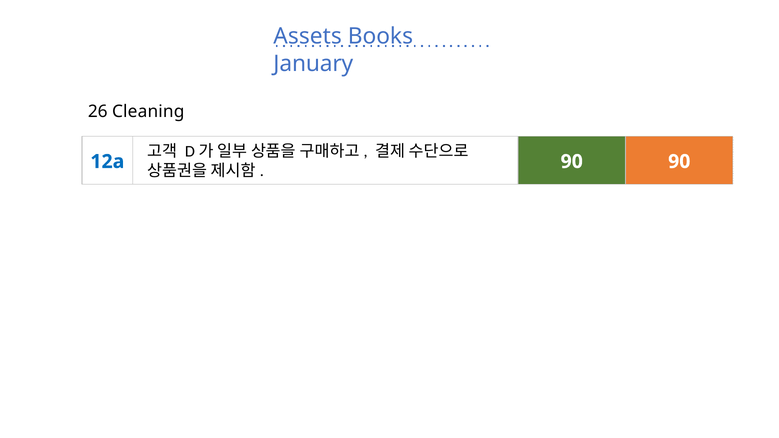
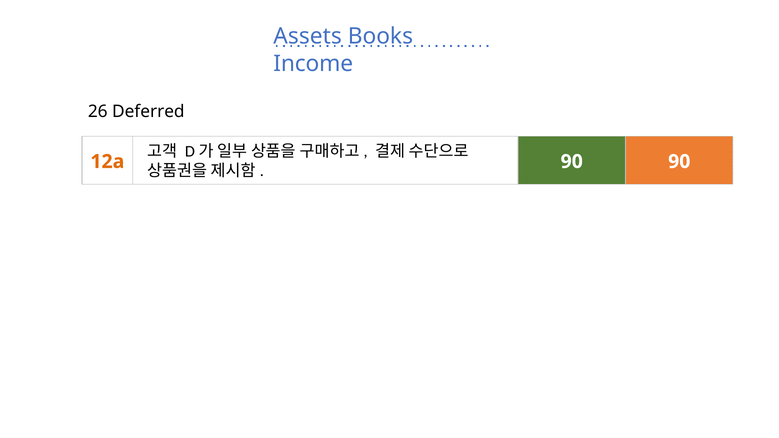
January at (313, 64): January -> Income
26 Cleaning: Cleaning -> Deferred
12a colour: blue -> orange
